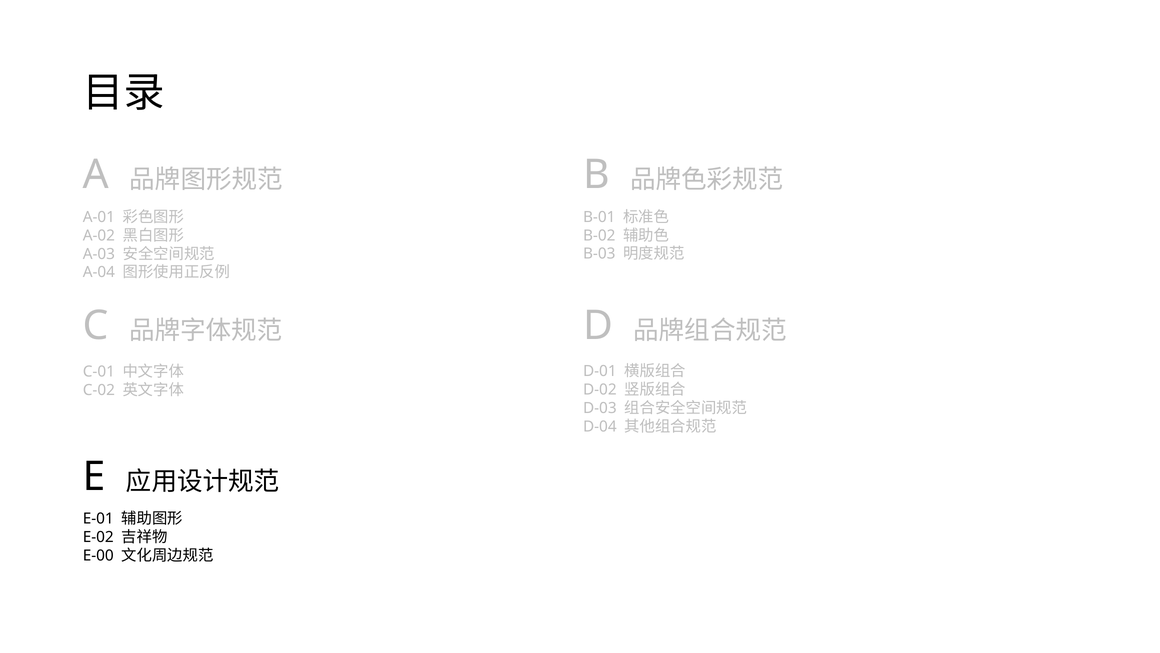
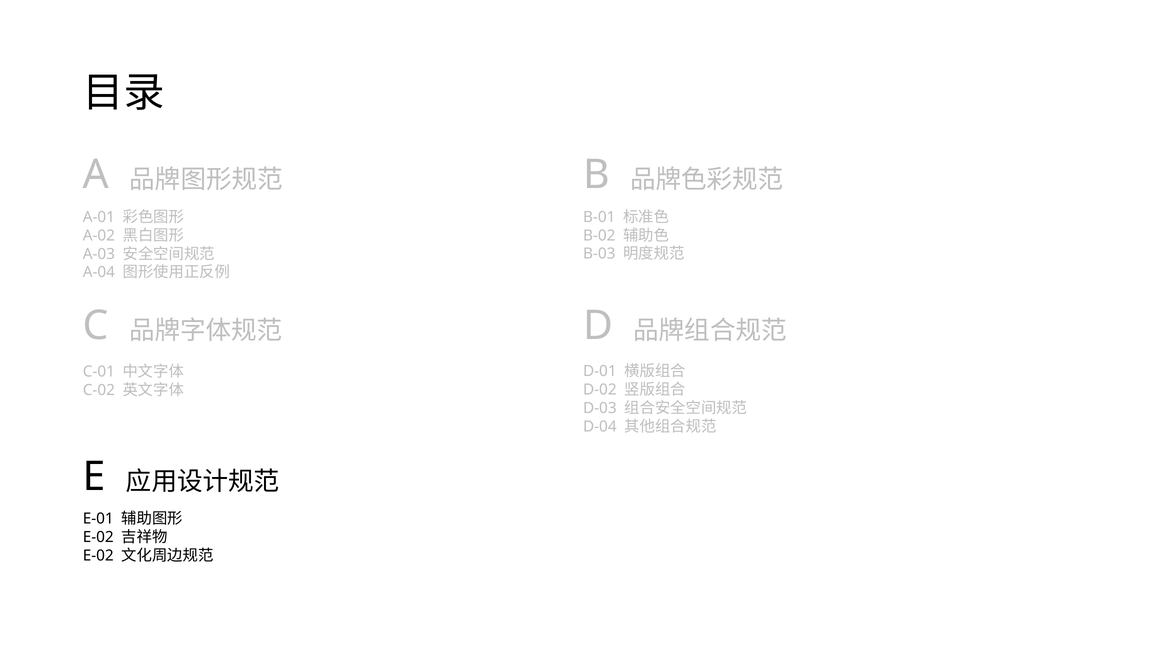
E-00 at (98, 555): E-00 -> E-02
